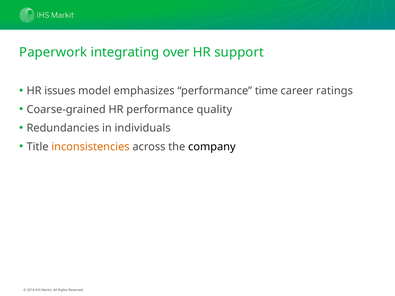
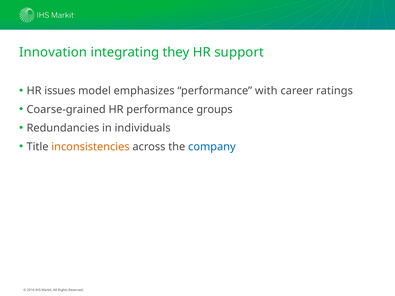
Paperwork: Paperwork -> Innovation
over: over -> they
time: time -> with
quality: quality -> groups
company colour: black -> blue
